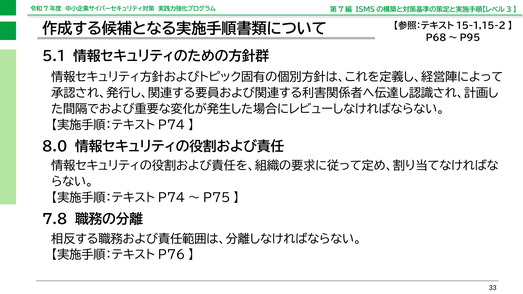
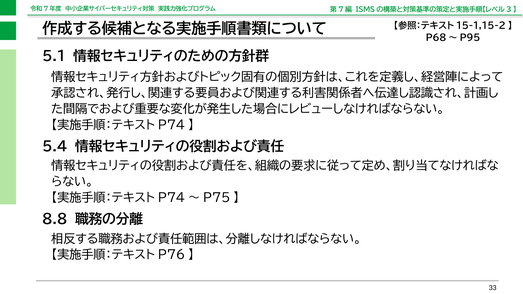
8.0: 8.0 -> 5.4
7.8: 7.8 -> 8.8
